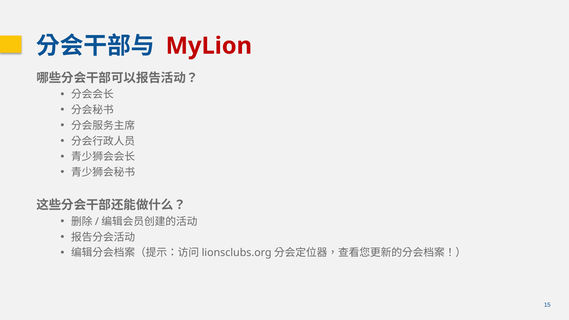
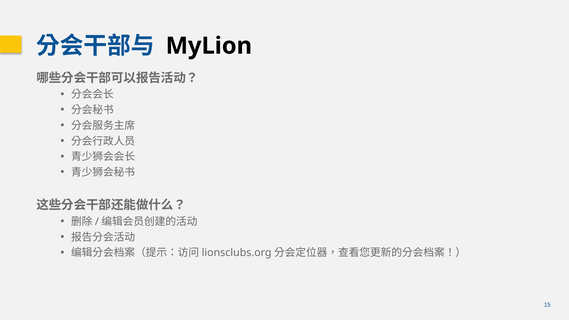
MyLion colour: red -> black
